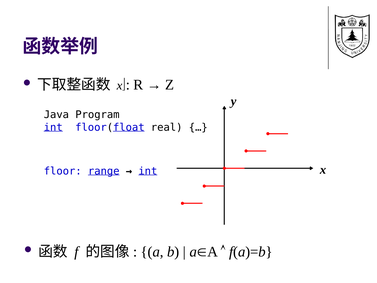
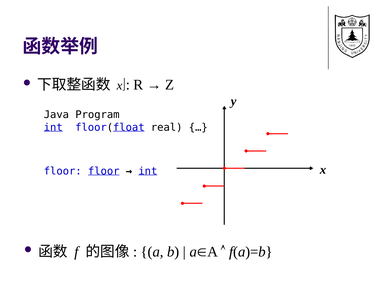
floor range: range -> floor
